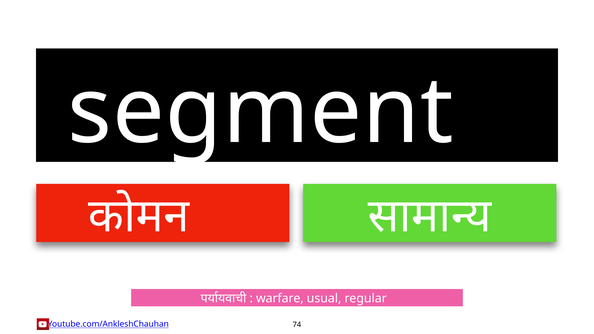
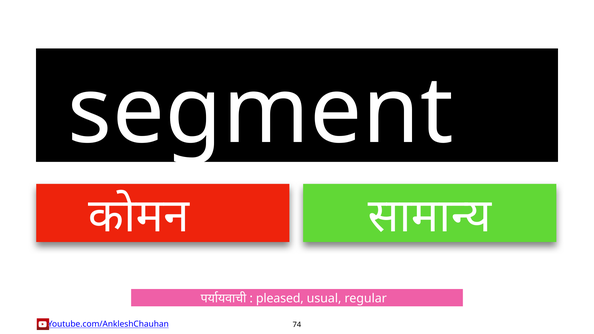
warfare: warfare -> pleased
